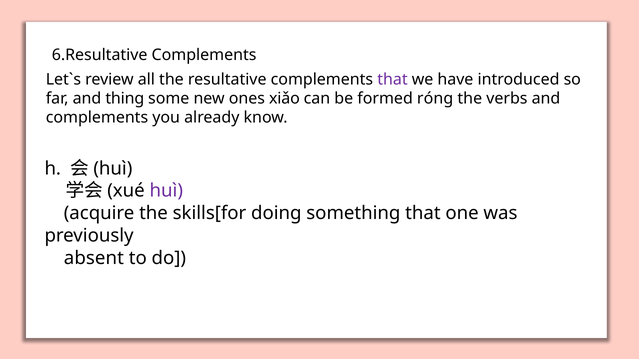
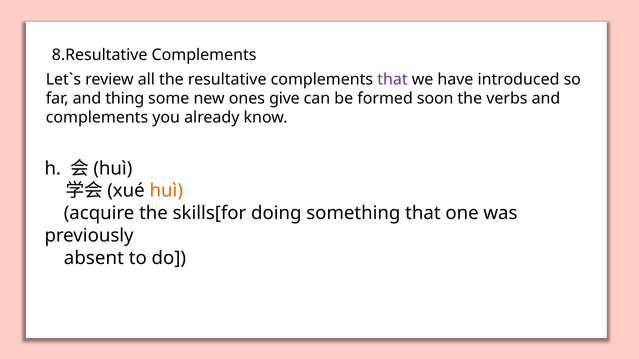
6.Resultative: 6.Resultative -> 8.Resultative
xiǎo: xiǎo -> give
róng: róng -> soon
huì at (166, 191) colour: purple -> orange
